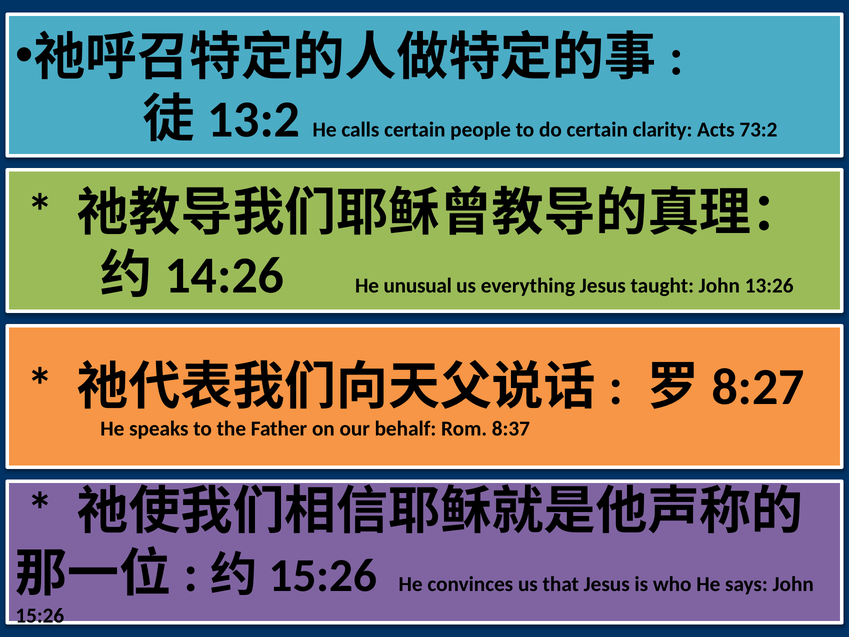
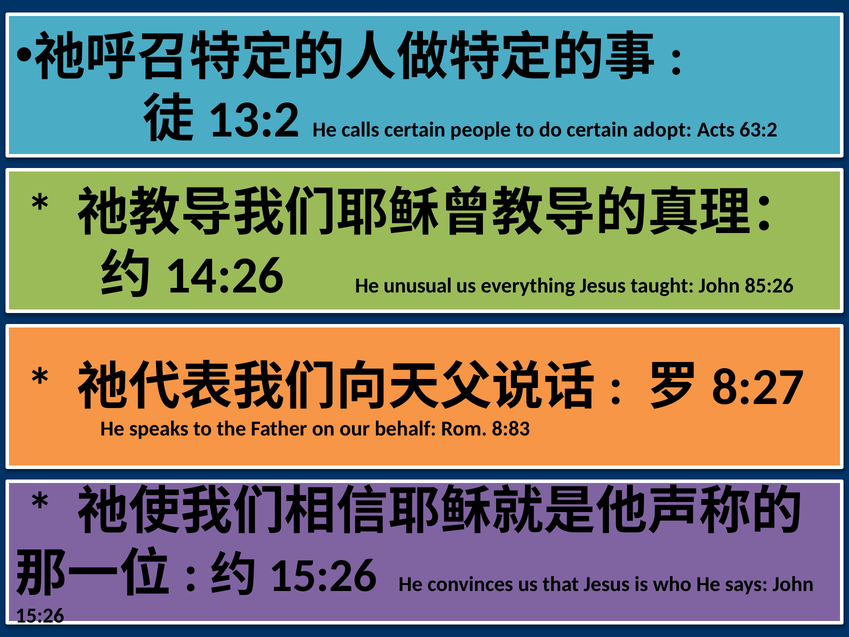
clarity: clarity -> adopt
73:2: 73:2 -> 63:2
13:26: 13:26 -> 85:26
8:37: 8:37 -> 8:83
